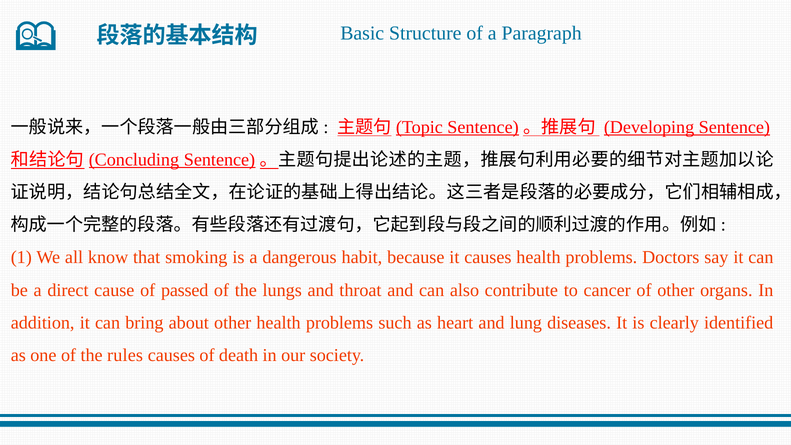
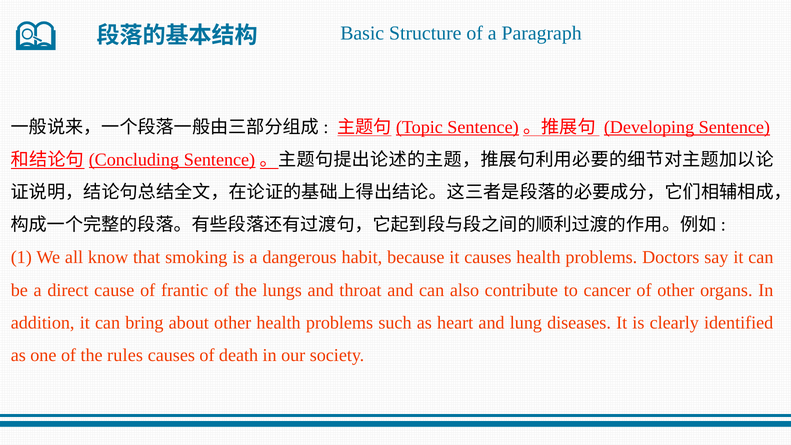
passed: passed -> frantic
